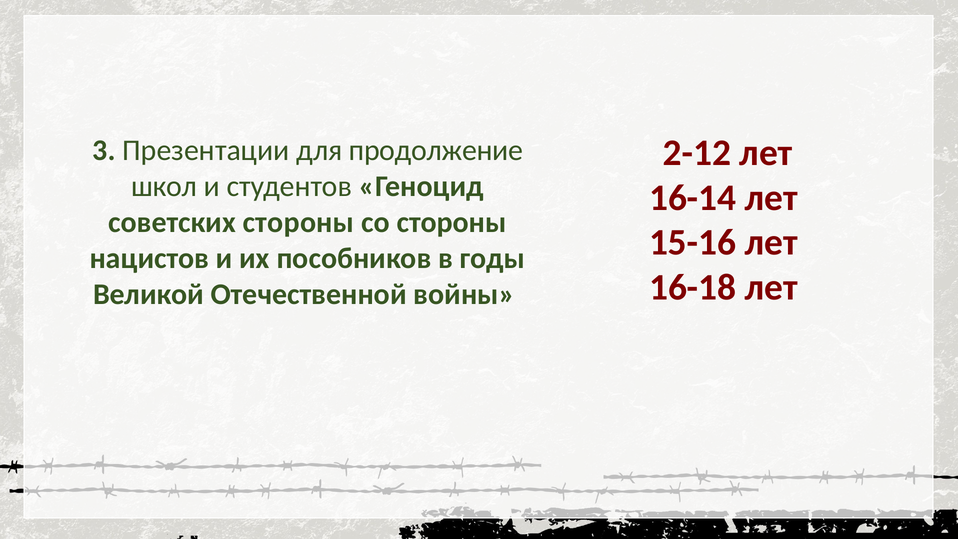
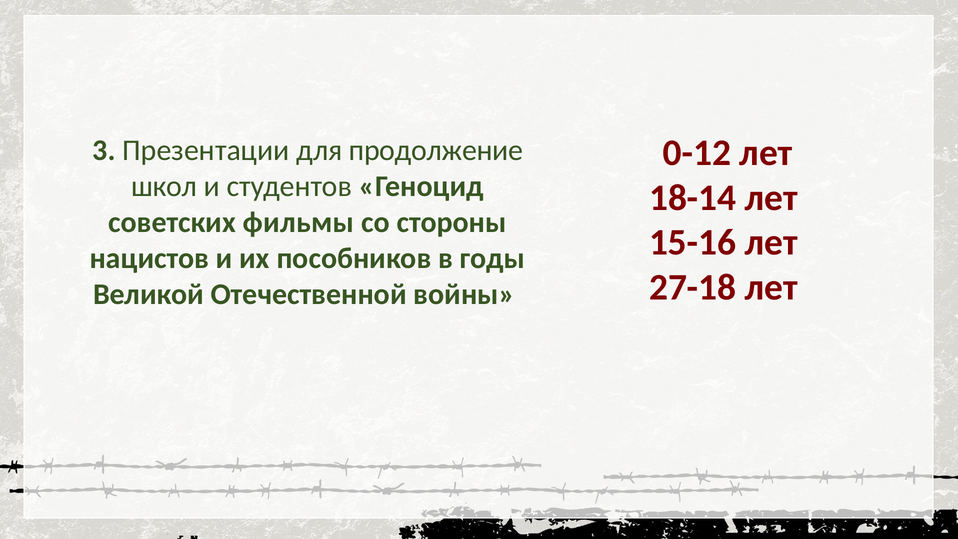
2-12: 2-12 -> 0-12
16-14: 16-14 -> 18-14
советских стороны: стороны -> фильмы
16-18: 16-18 -> 27-18
